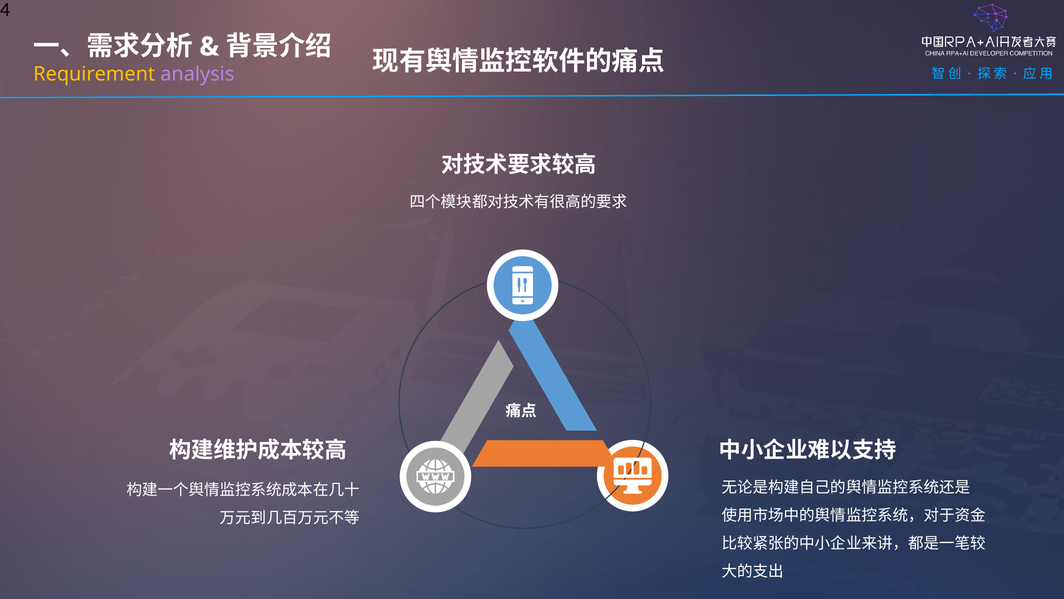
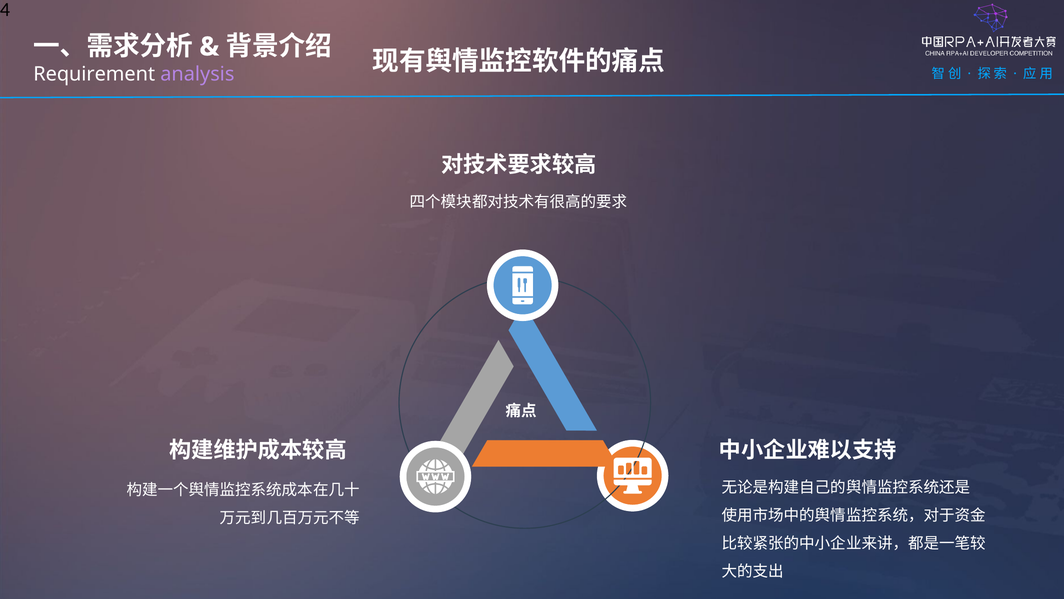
Requirement colour: yellow -> white
